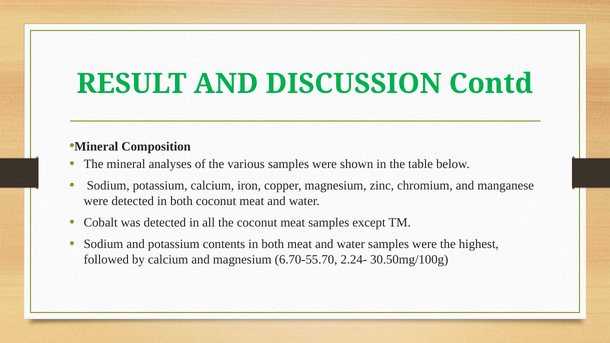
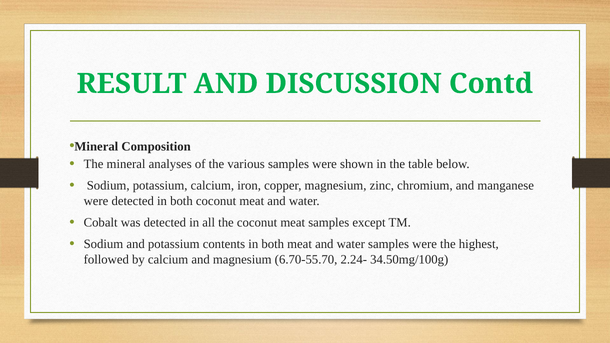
30.50mg/100g: 30.50mg/100g -> 34.50mg/100g
